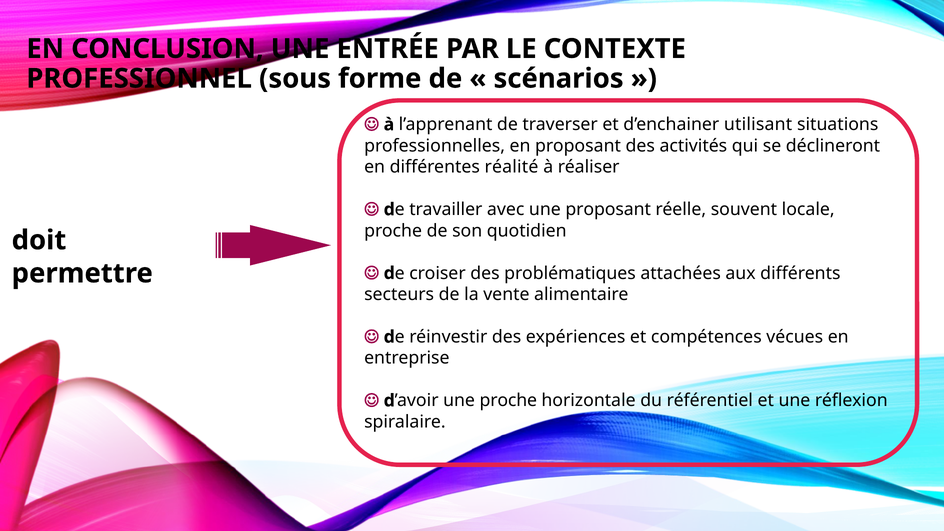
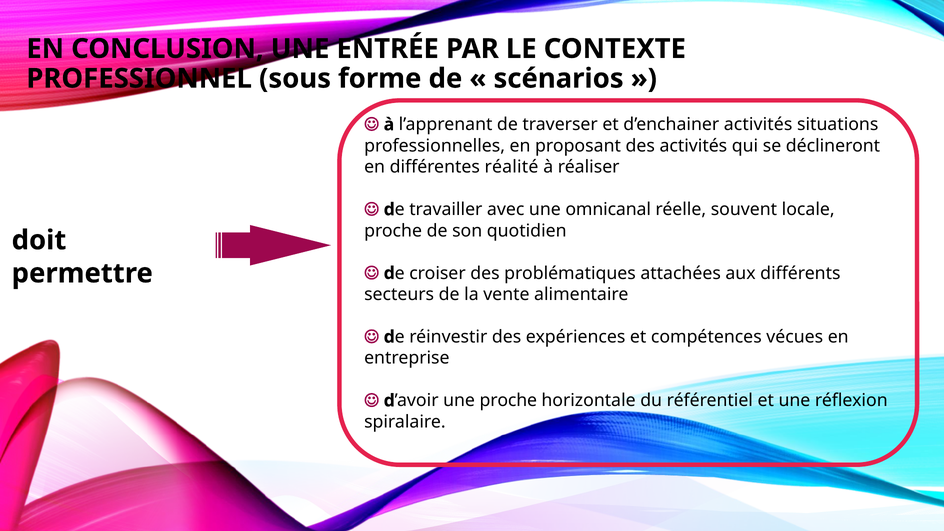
d’enchainer utilisant: utilisant -> activités
une proposant: proposant -> omnicanal
